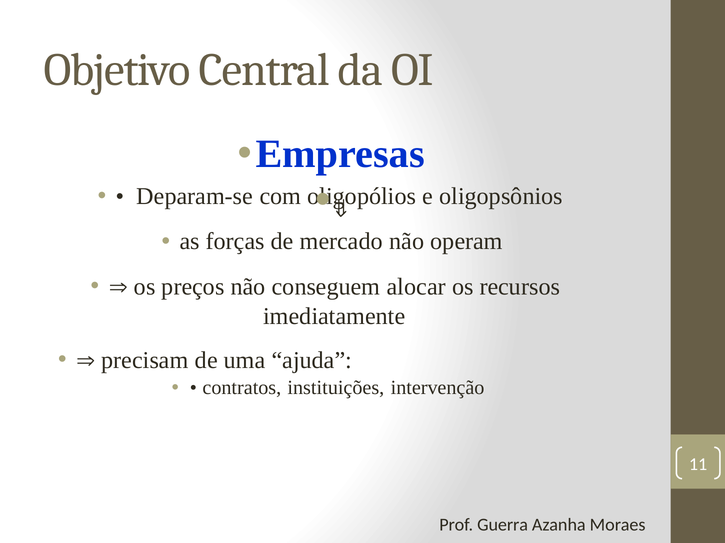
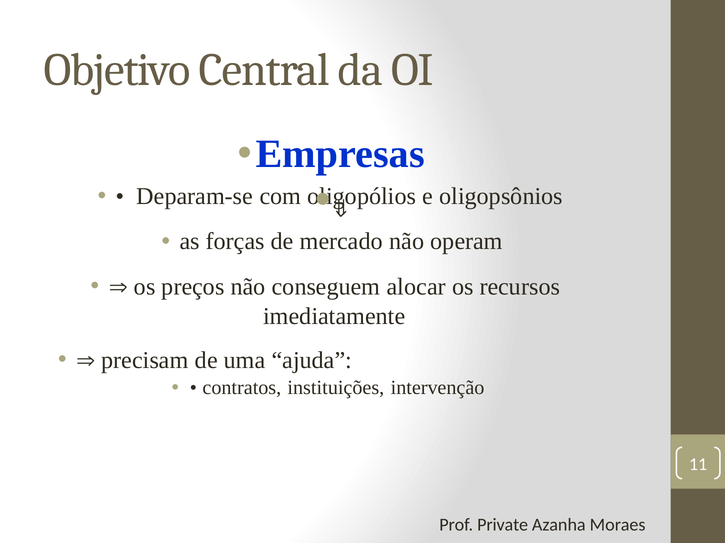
Guerra: Guerra -> Private
